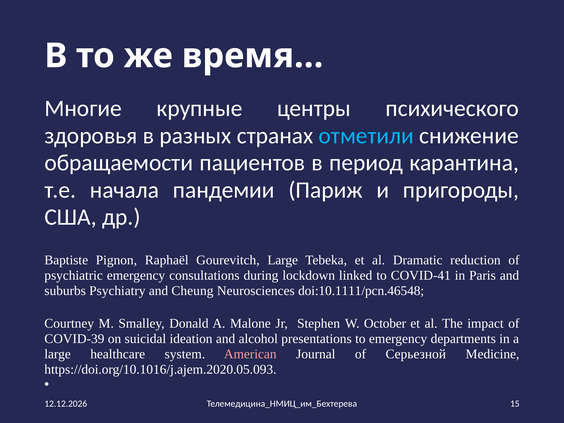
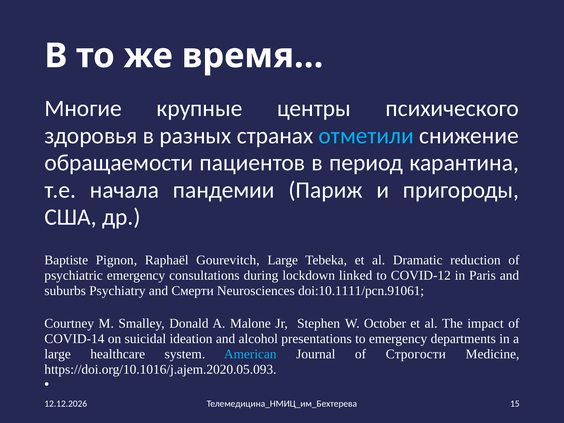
COVID-41: COVID-41 -> COVID-12
Cheung: Cheung -> Смерти
doi:10.1111/pcn.46548: doi:10.1111/pcn.46548 -> doi:10.1111/pcn.91061
COVID-39: COVID-39 -> COVID-14
American colour: pink -> light blue
Серьезной: Серьезной -> Строгости
